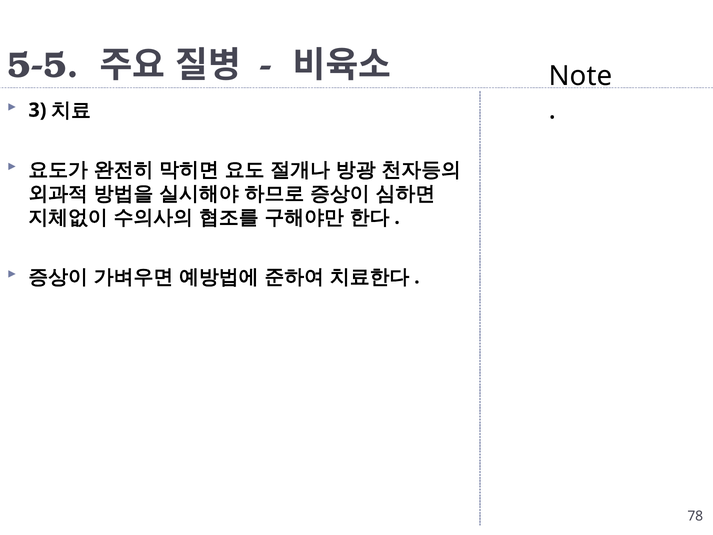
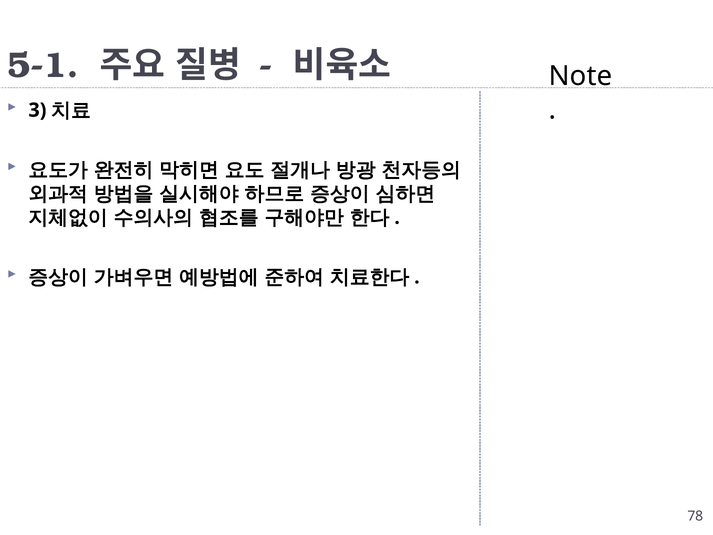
5-5: 5-5 -> 5-1
